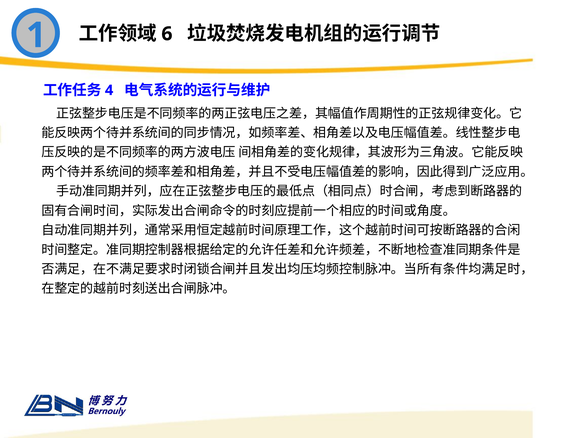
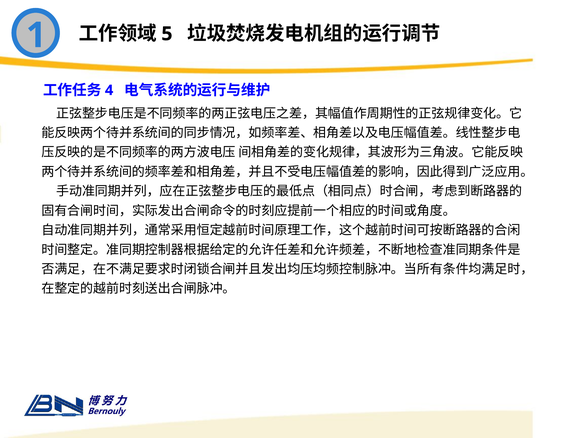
6: 6 -> 5
